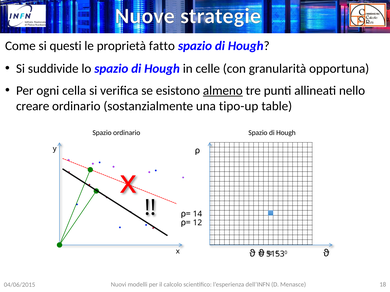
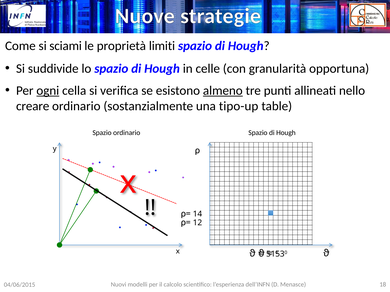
questi: questi -> sciami
fatto: fatto -> limiti
ogni underline: none -> present
